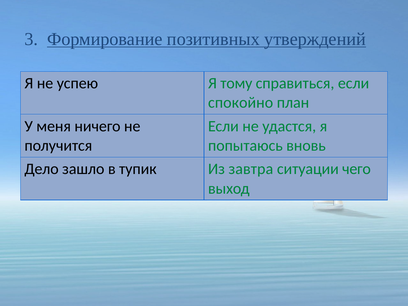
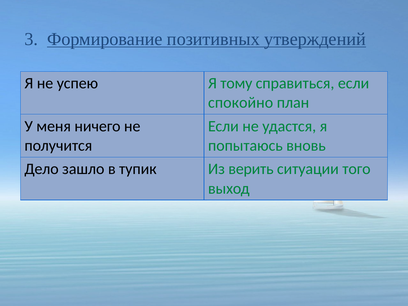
завтра: завтра -> верить
чего: чего -> того
